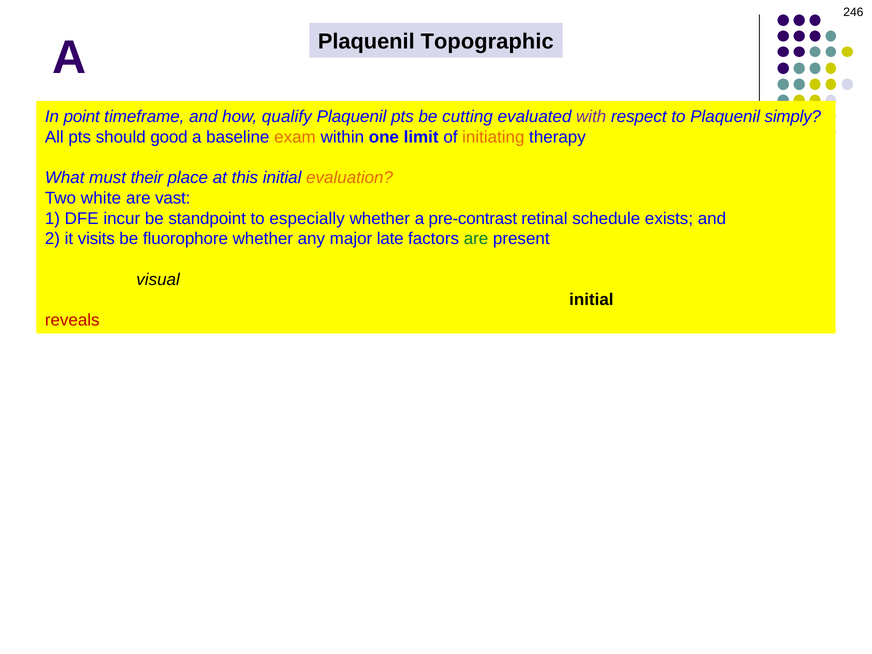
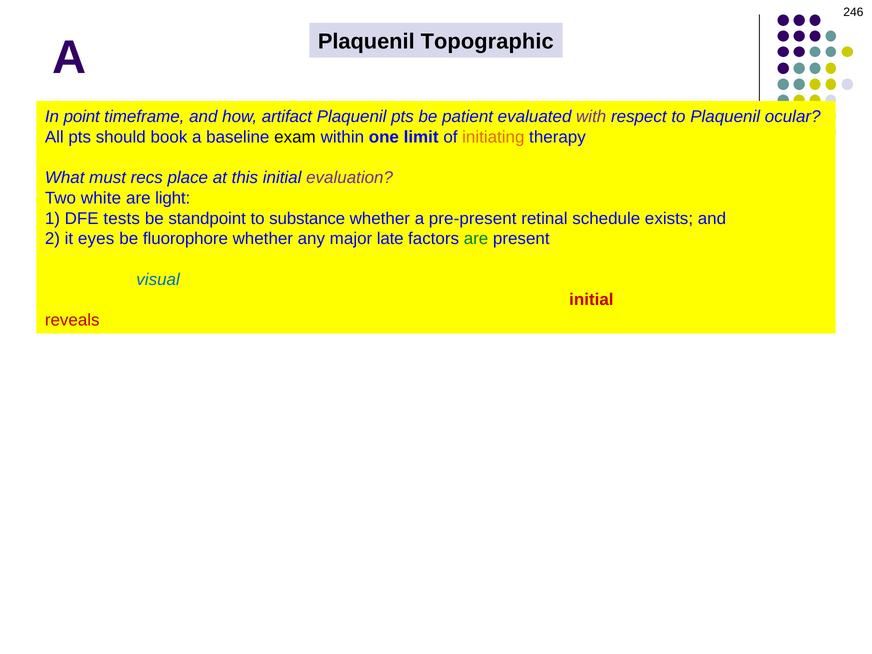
qualify: qualify -> artifact
cutting: cutting -> patient
simply: simply -> ocular
good: good -> book
exam colour: orange -> black
their: their -> recs
evaluation at (350, 178) colour: orange -> purple
vast: vast -> light
incur: incur -> tests
especially: especially -> substance
pre-contrast: pre-contrast -> pre-present
visits: visits -> eyes
visual colour: black -> blue
initial at (591, 300) colour: black -> red
